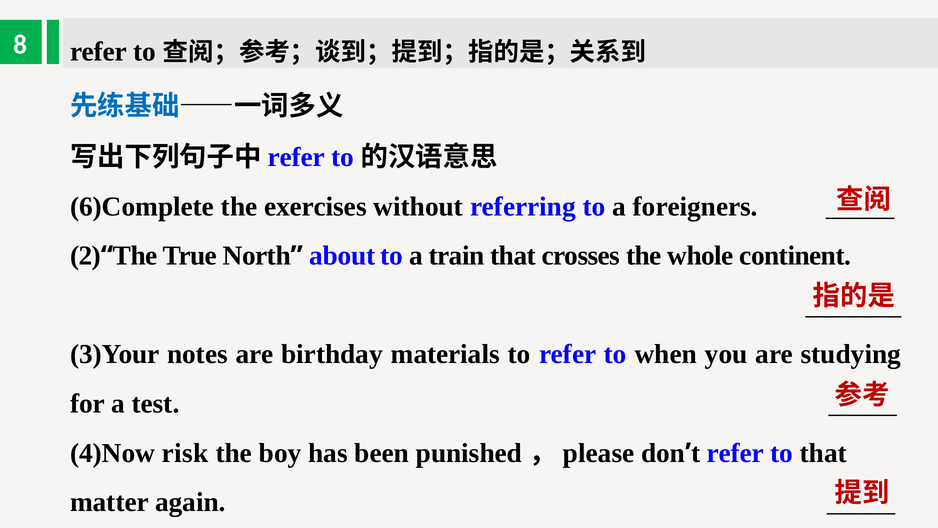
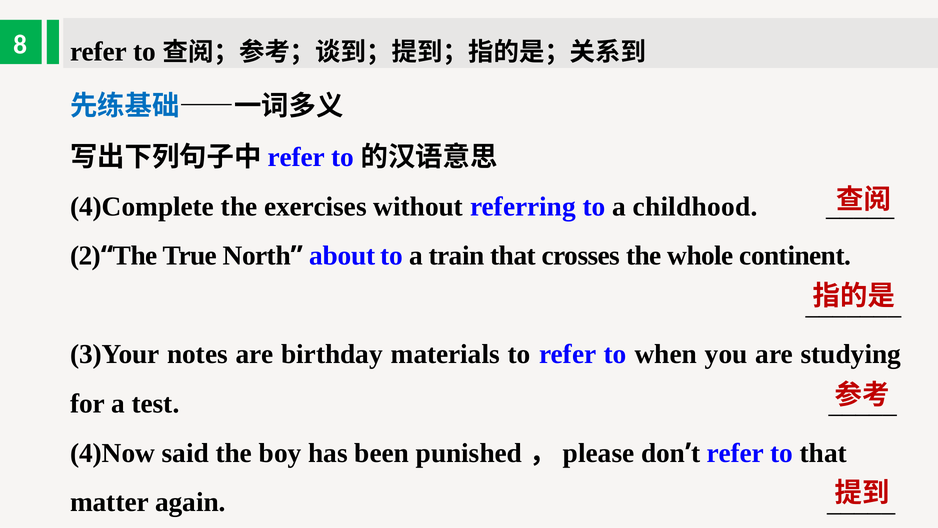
6)Complete: 6)Complete -> 4)Complete
foreigners: foreigners -> childhood
risk: risk -> said
